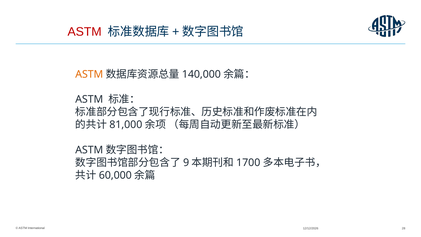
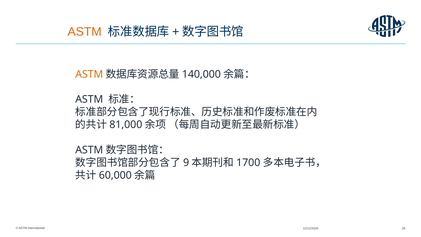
ASTM at (85, 32) colour: red -> orange
